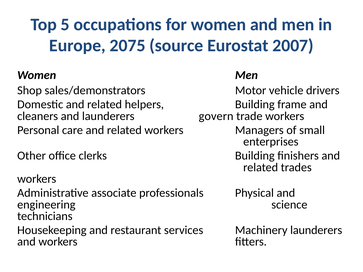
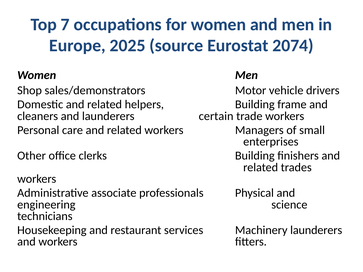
5: 5 -> 7
2075: 2075 -> 2025
2007: 2007 -> 2074
govern: govern -> certain
